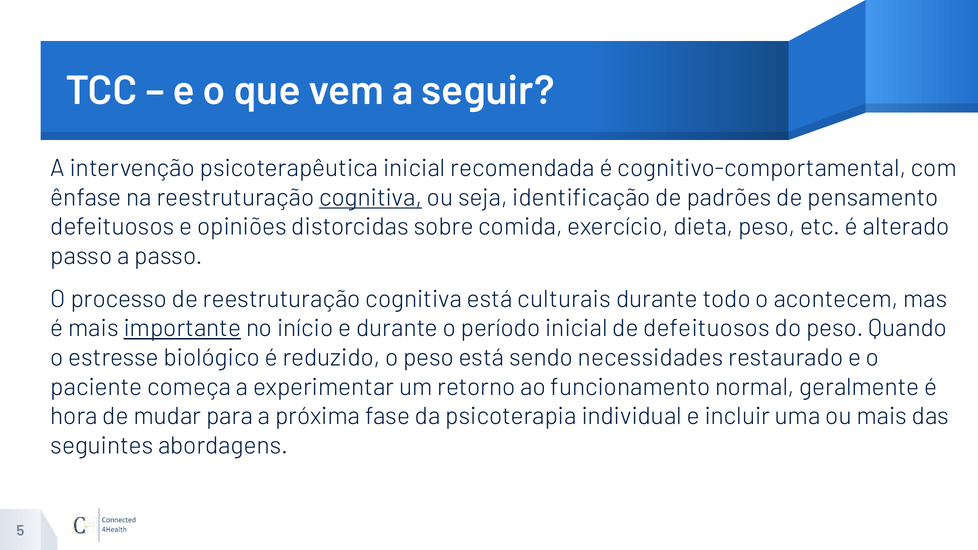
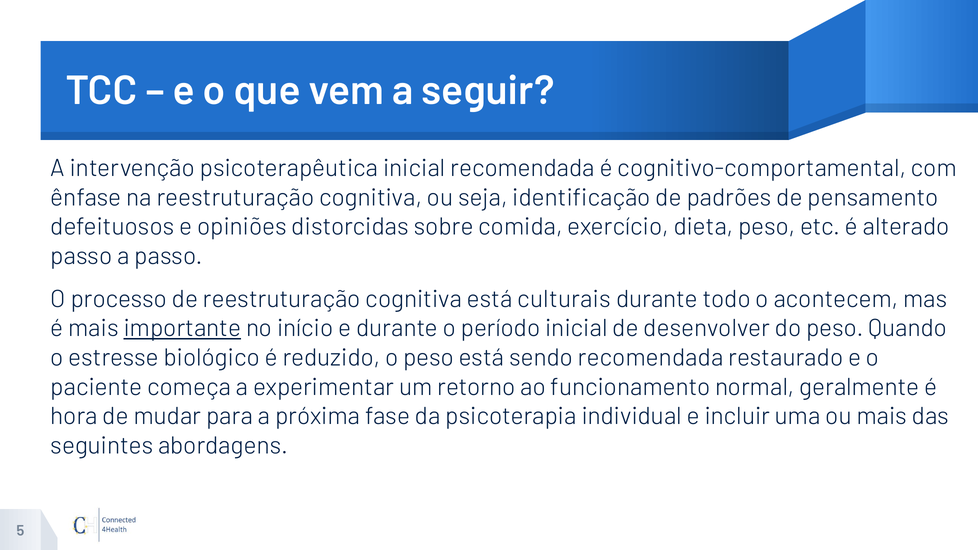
cognitiva at (371, 198) underline: present -> none
de defeituosos: defeituosos -> desenvolver
sendo necessidades: necessidades -> recomendada
